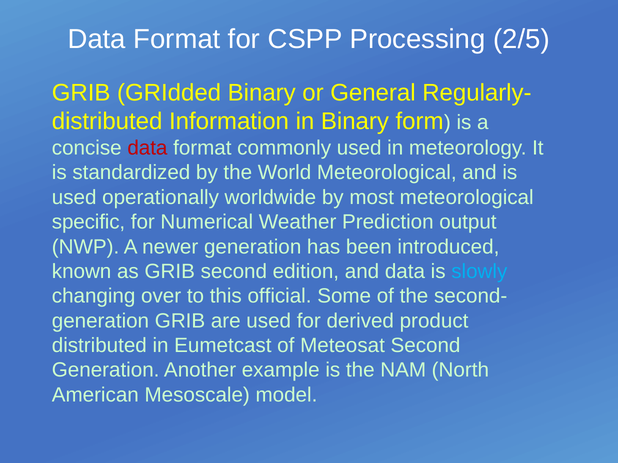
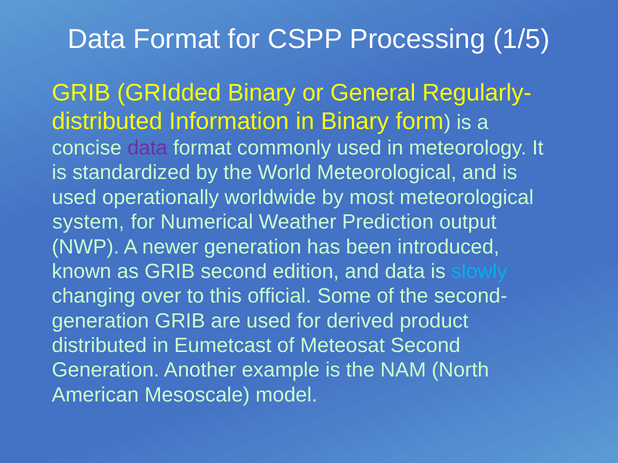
2/5: 2/5 -> 1/5
data at (147, 148) colour: red -> purple
specific: specific -> system
